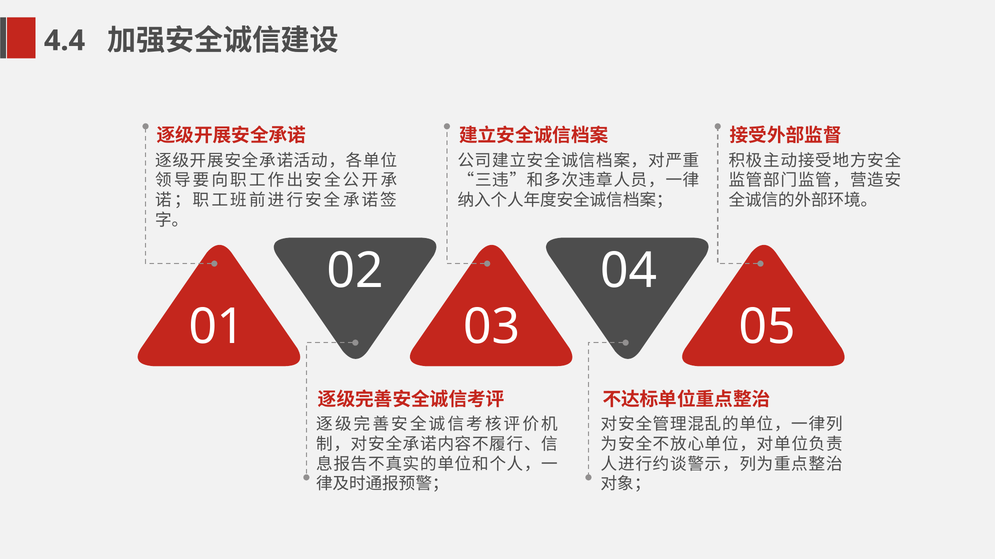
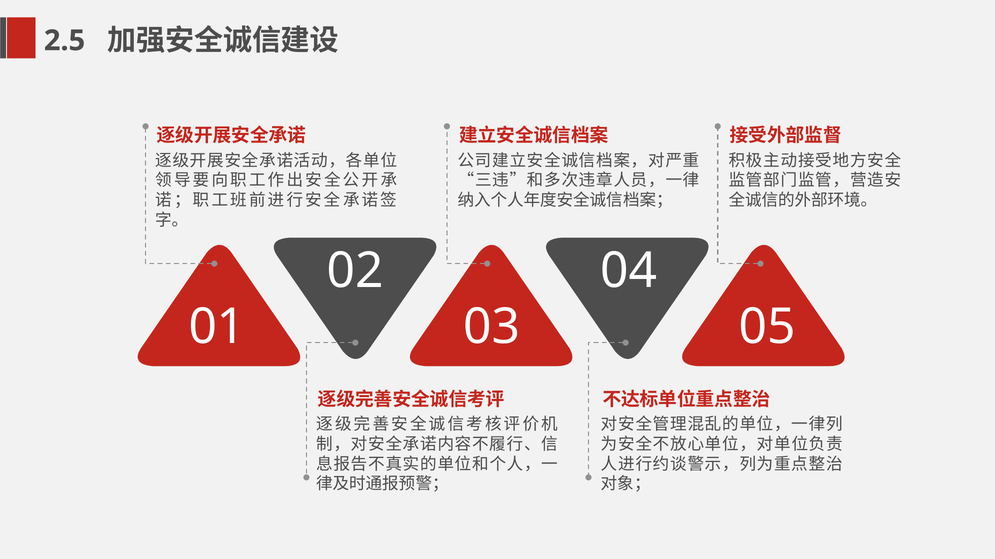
4.4: 4.4 -> 2.5
